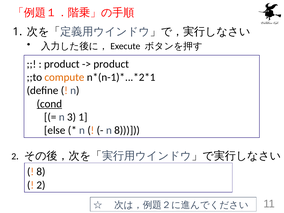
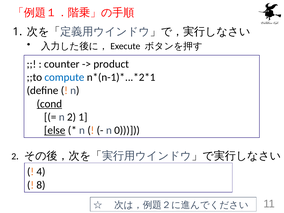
product at (62, 64): product -> counter
compute colour: orange -> blue
n 3: 3 -> 2
else underline: none -> present
n 8: 8 -> 0
8 at (41, 172): 8 -> 4
2 at (41, 185): 2 -> 8
